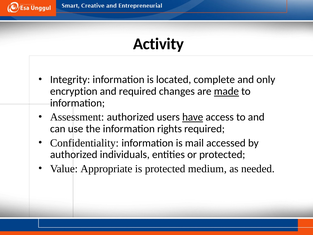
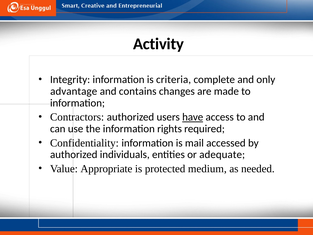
located: located -> criteria
encryption: encryption -> advantage
and required: required -> contains
made underline: present -> none
Assessment: Assessment -> Contractors
or protected: protected -> adequate
